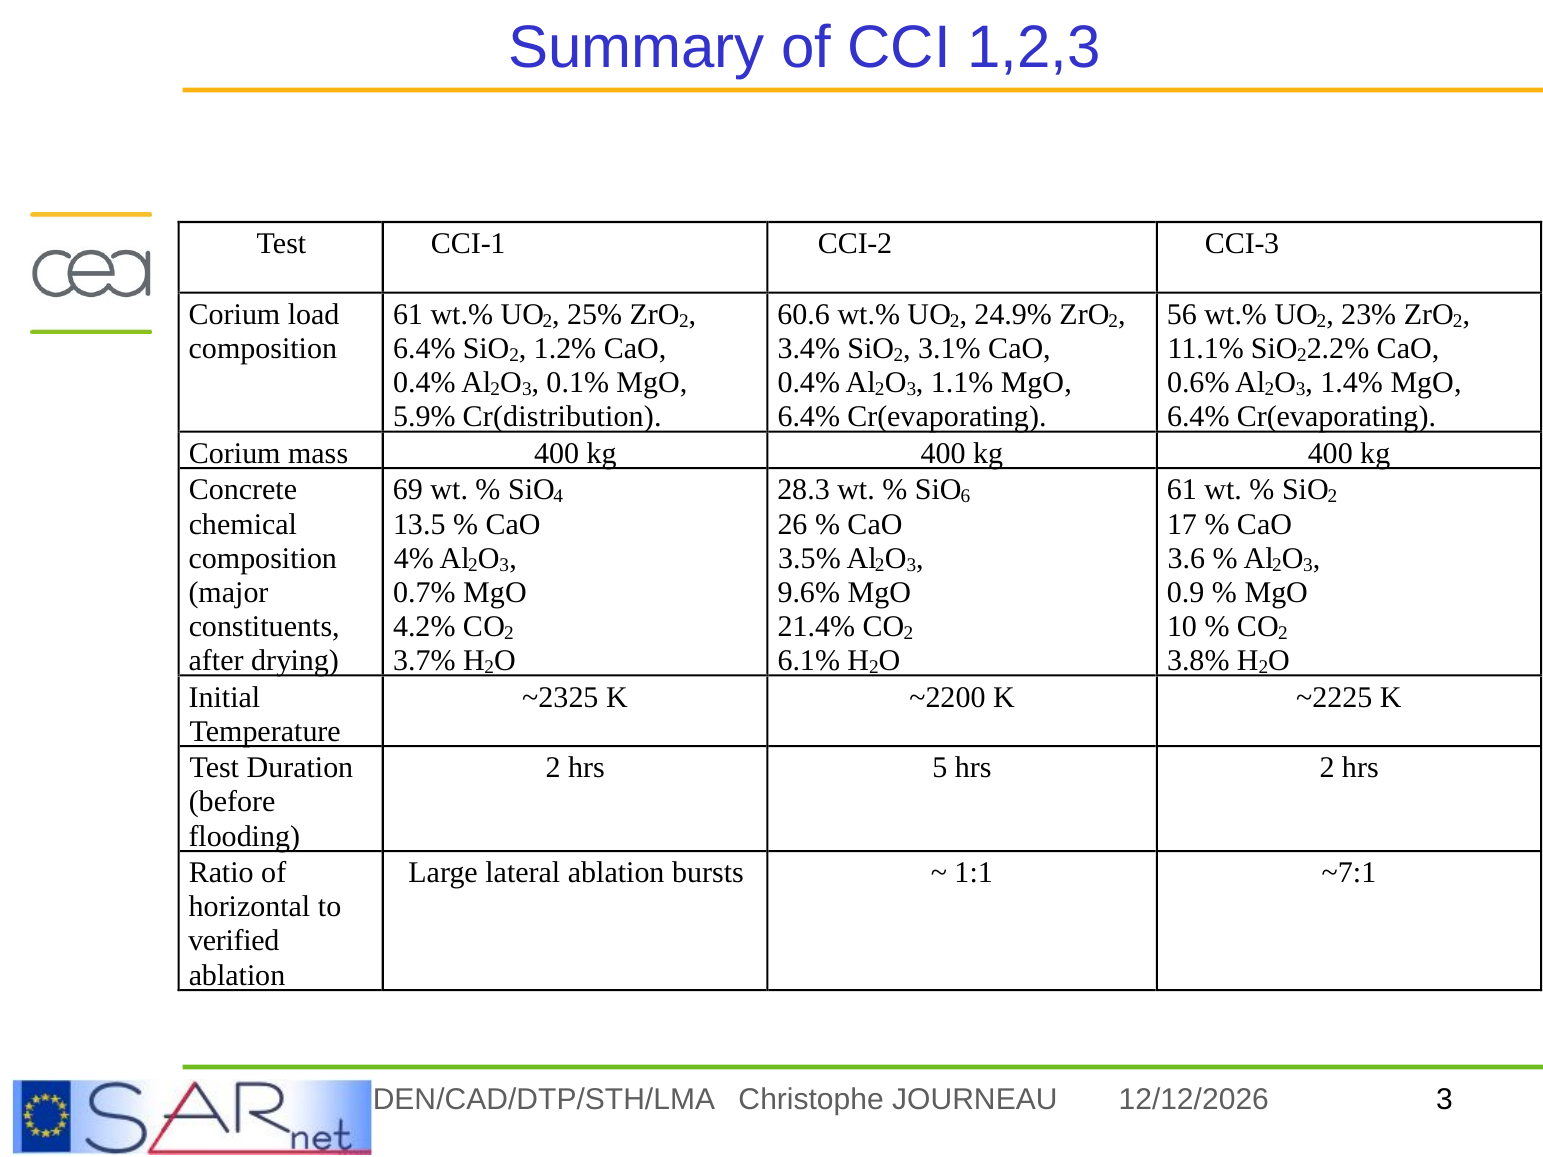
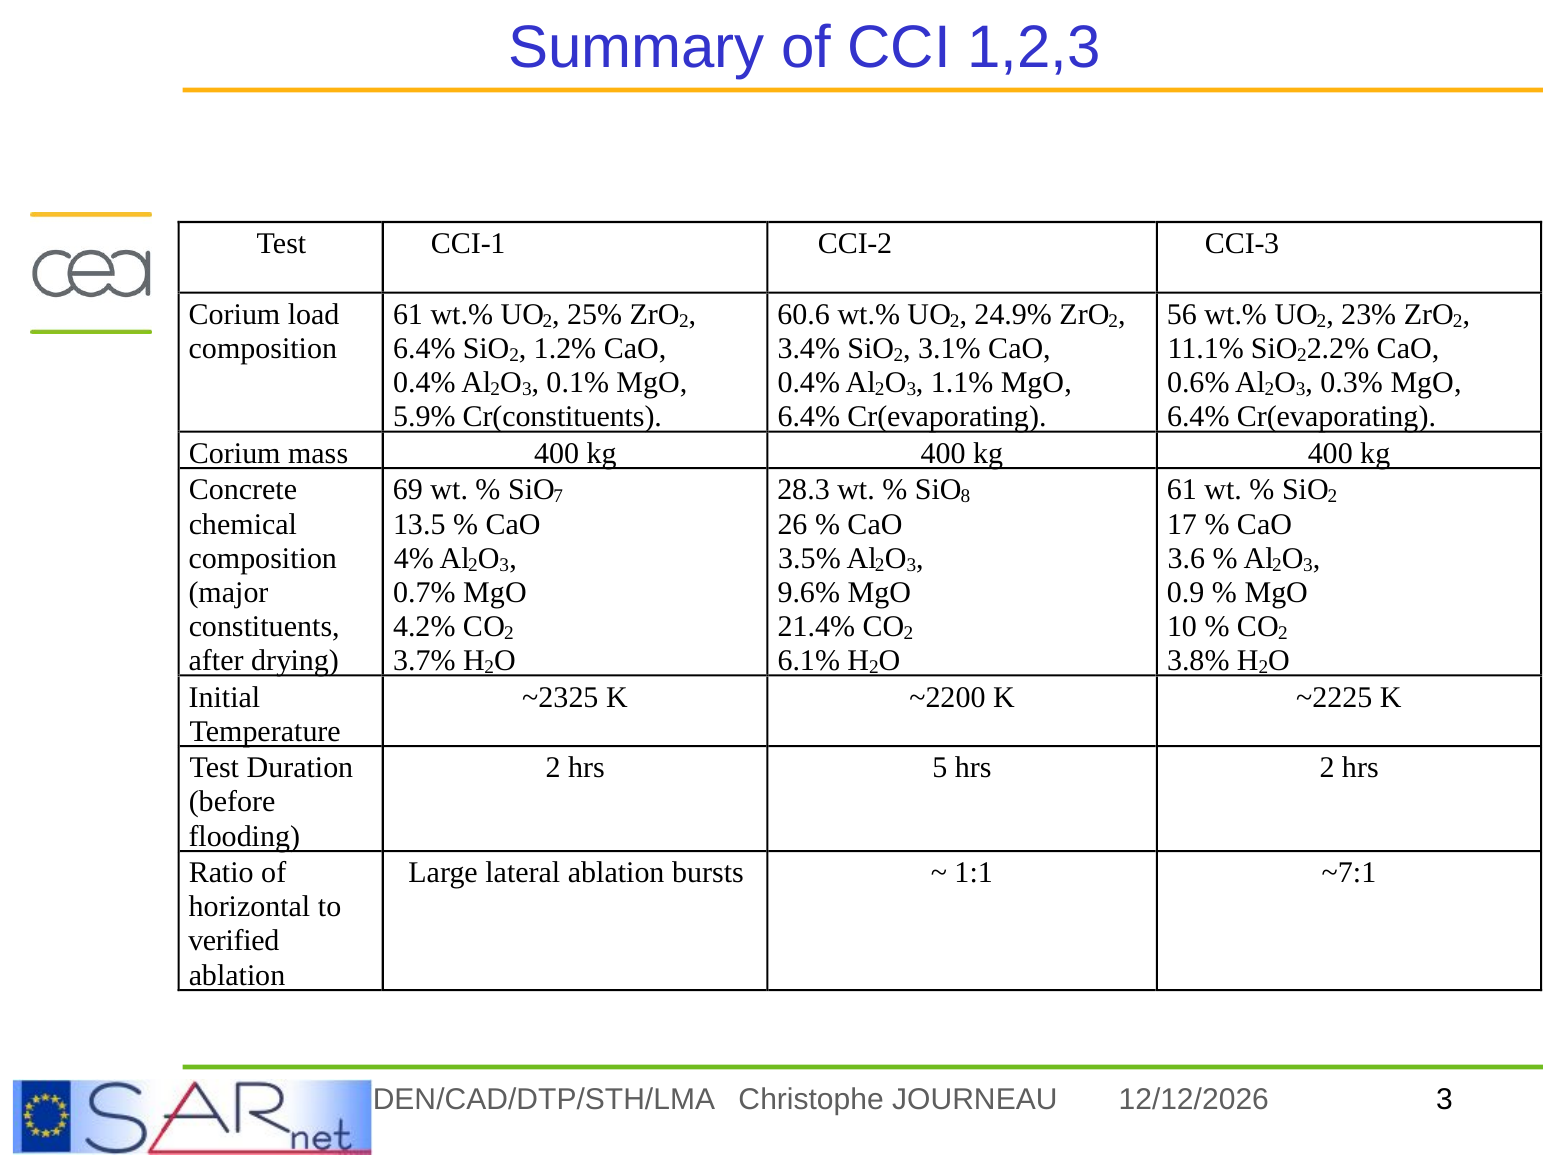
1.4%: 1.4% -> 0.3%
Cr(distribution: Cr(distribution -> Cr(constituents
4: 4 -> 7
6: 6 -> 8
